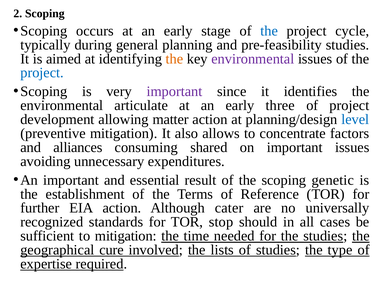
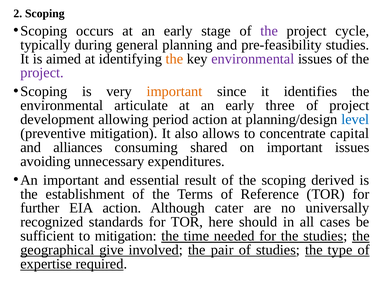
the at (269, 31) colour: blue -> purple
project at (42, 73) colour: blue -> purple
important at (174, 92) colour: purple -> orange
matter: matter -> period
factors: factors -> capital
genetic: genetic -> derived
stop: stop -> here
cure: cure -> give
lists: lists -> pair
